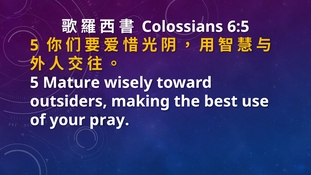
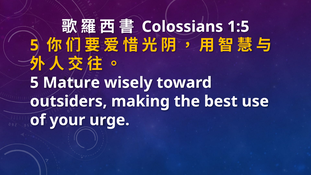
6:5: 6:5 -> 1:5
pray: pray -> urge
